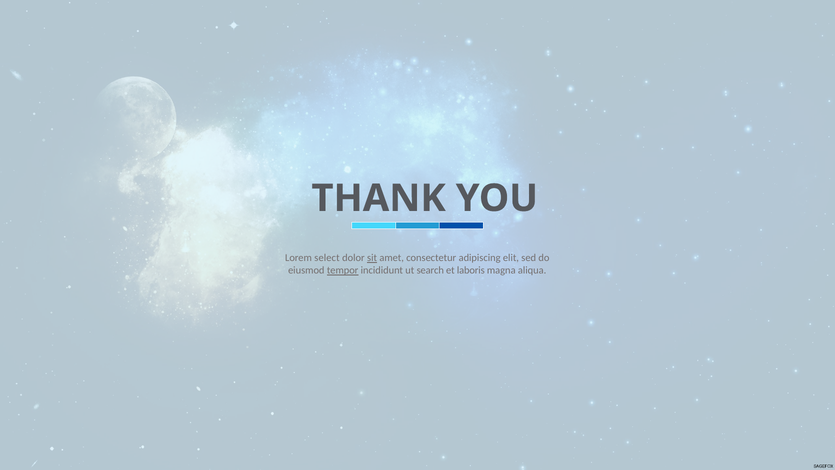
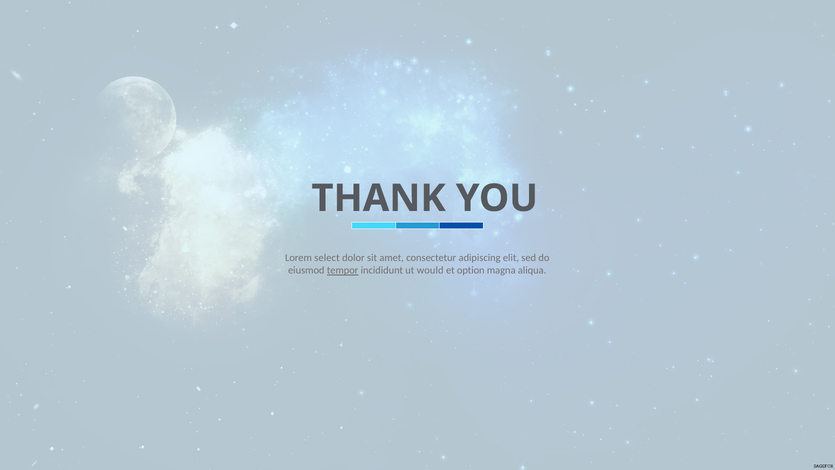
sit underline: present -> none
search: search -> would
laboris: laboris -> option
